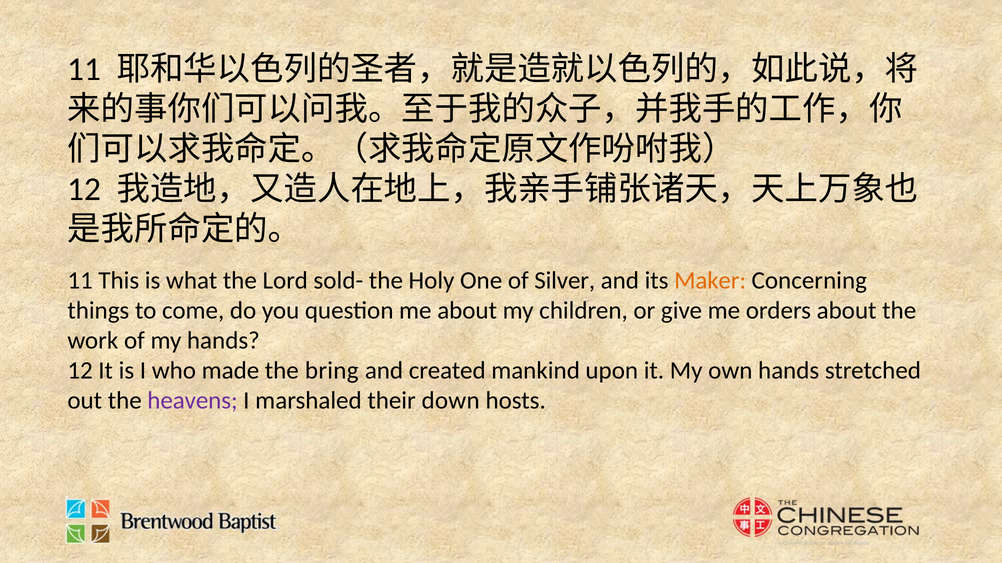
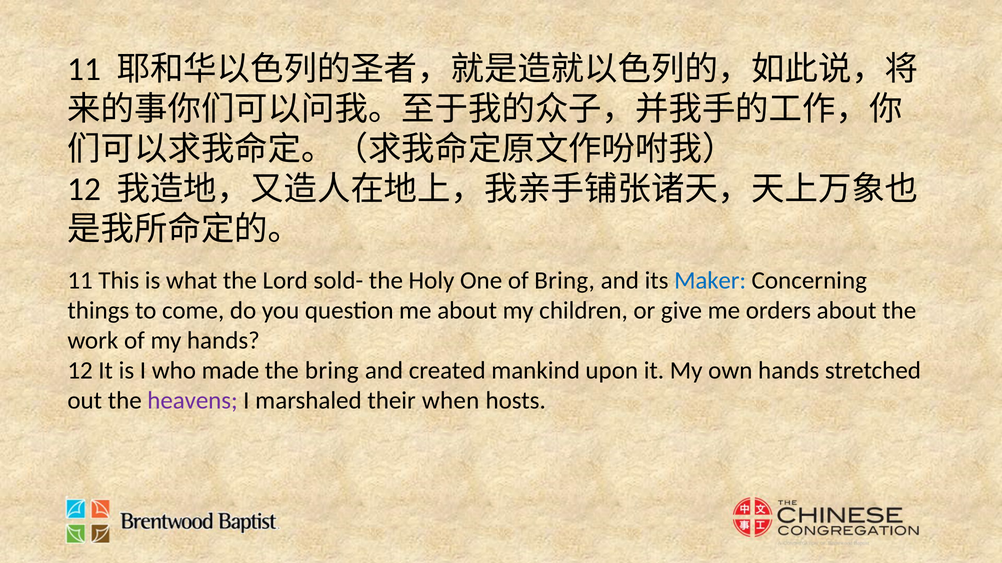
of Silver: Silver -> Bring
Maker colour: orange -> blue
down: down -> when
